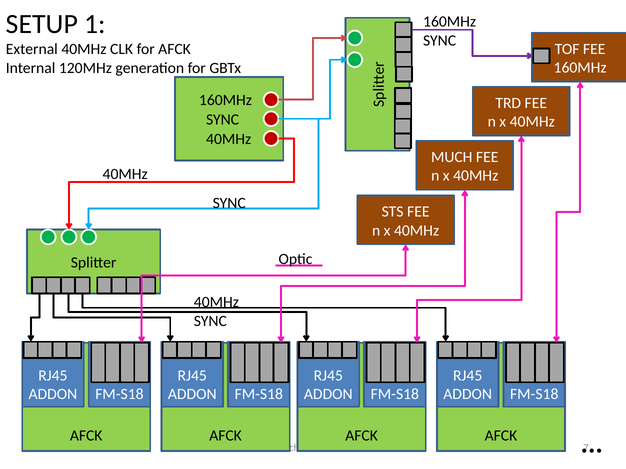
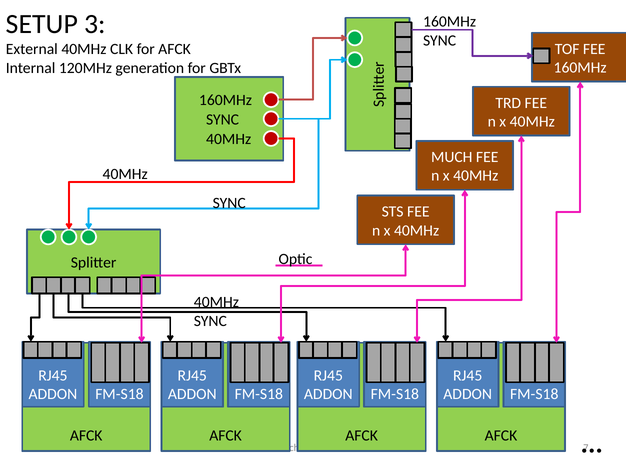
1: 1 -> 3
